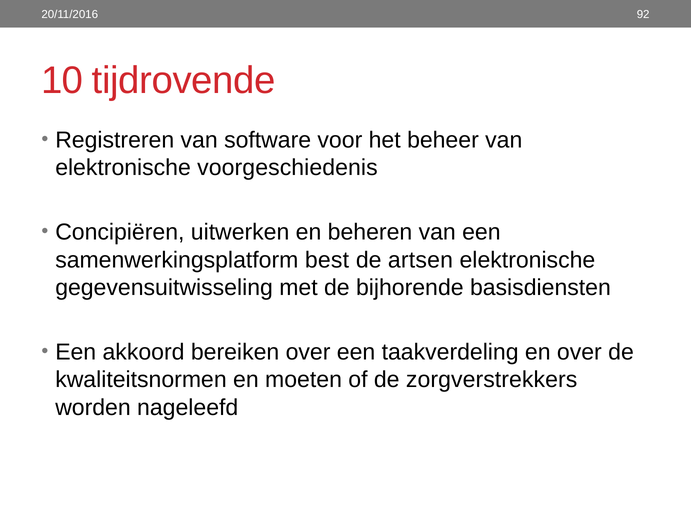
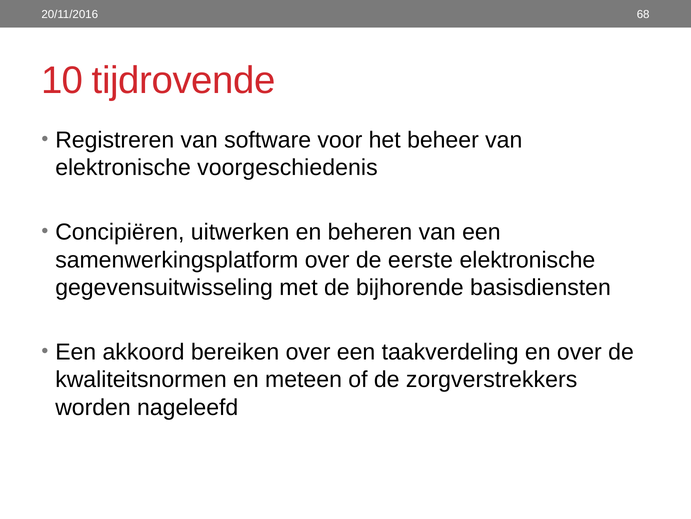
92: 92 -> 68
samenwerkingsplatform best: best -> over
artsen: artsen -> eerste
moeten: moeten -> meteen
